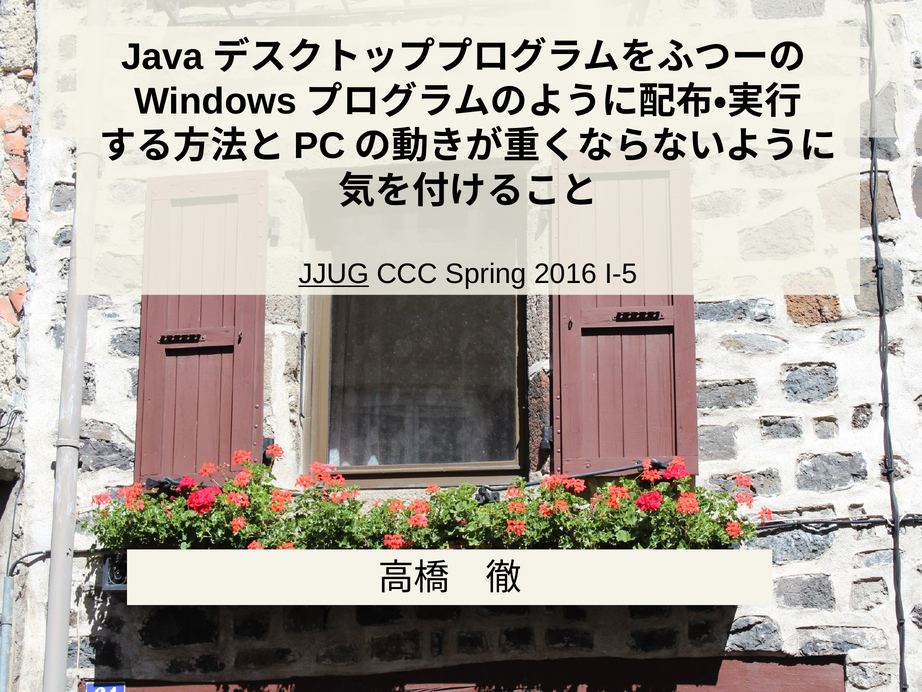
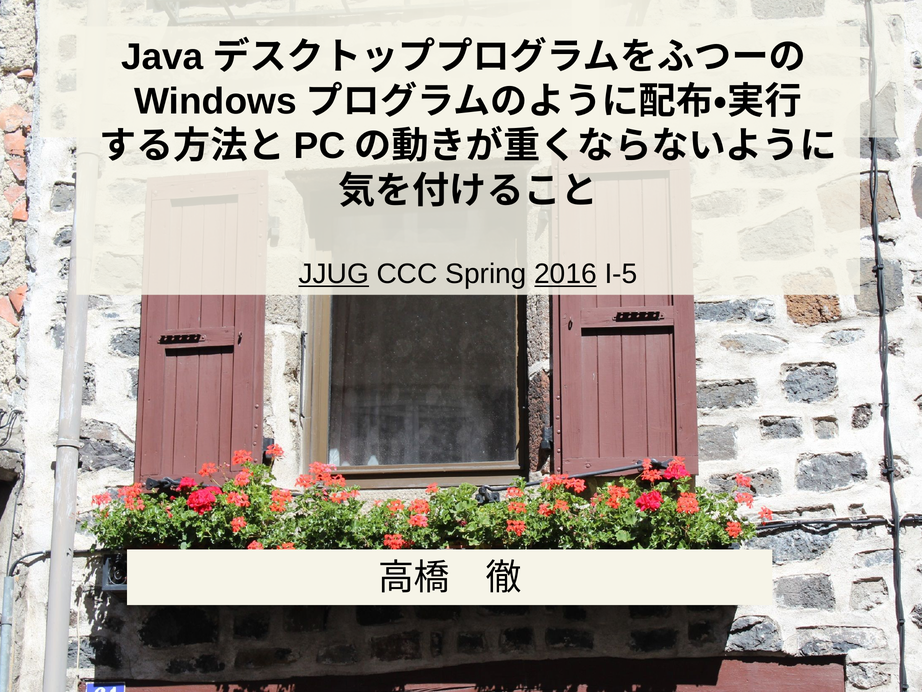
2016 underline: none -> present
